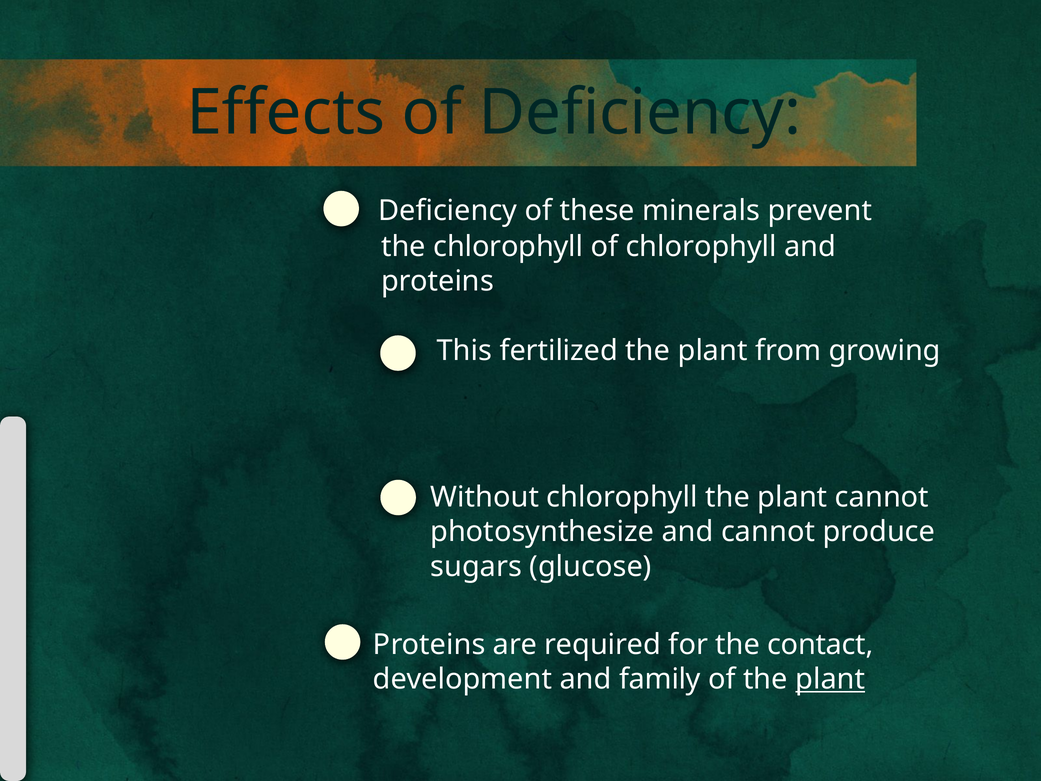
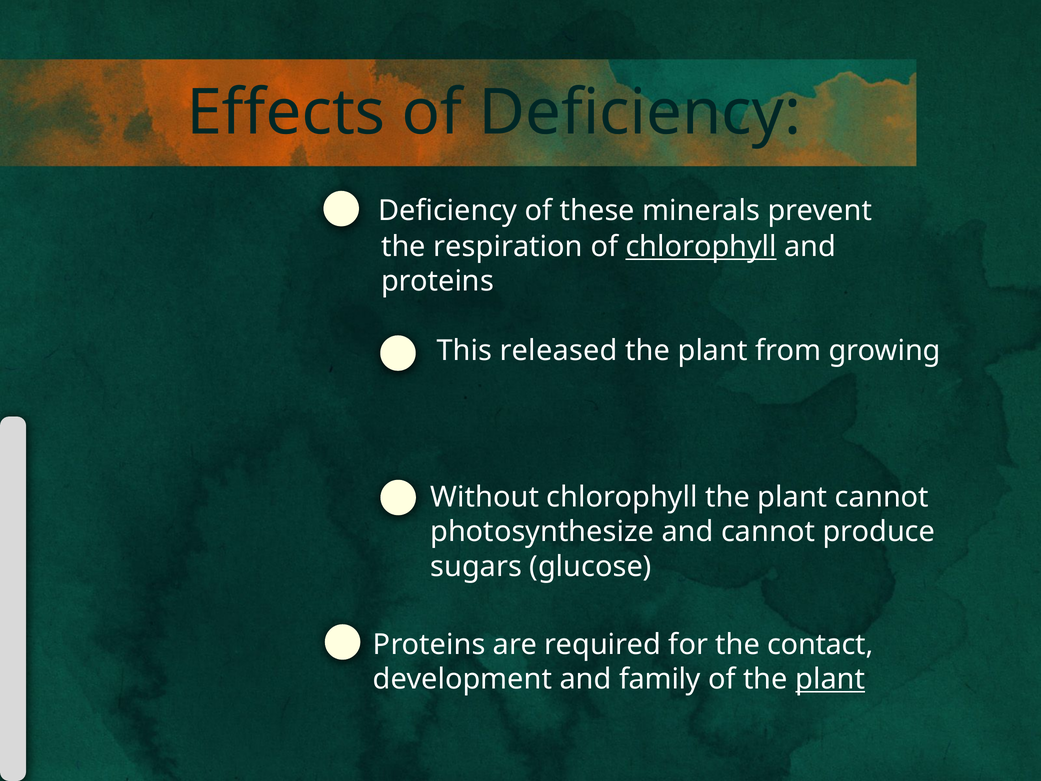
the chlorophyll: chlorophyll -> respiration
chlorophyll at (701, 247) underline: none -> present
fertilized: fertilized -> released
